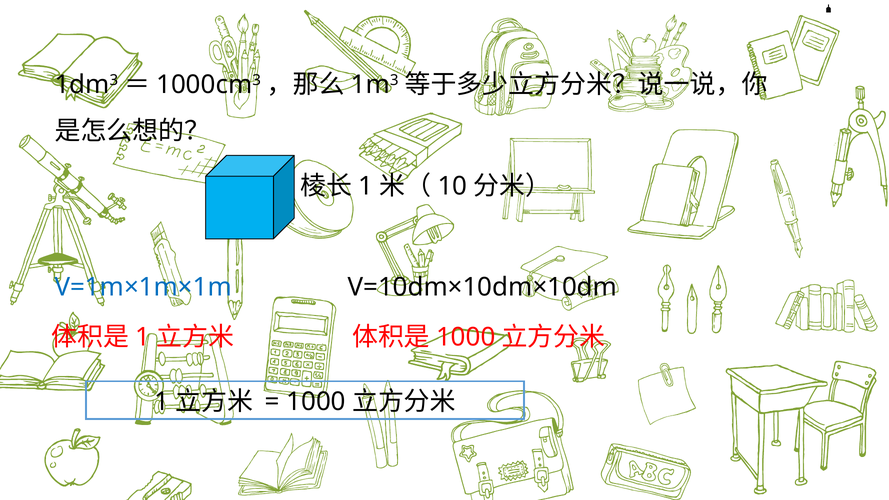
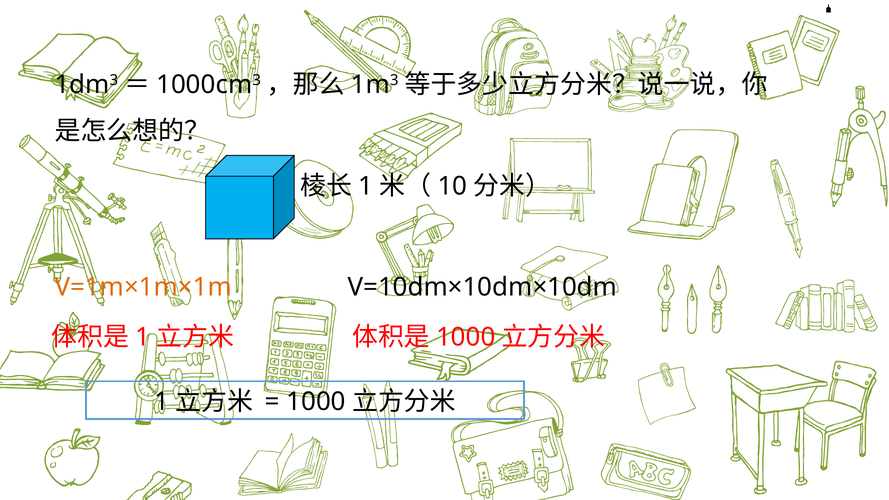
V=1m×1m×1m colour: blue -> orange
